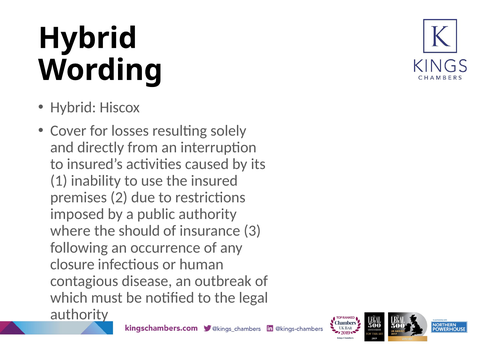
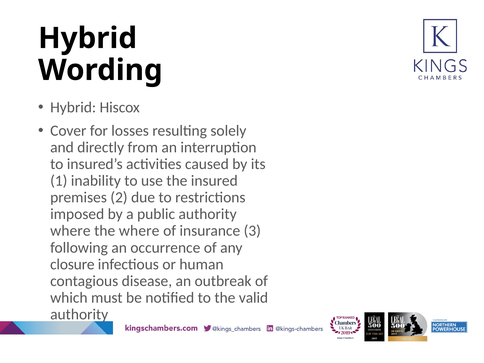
the should: should -> where
legal: legal -> valid
